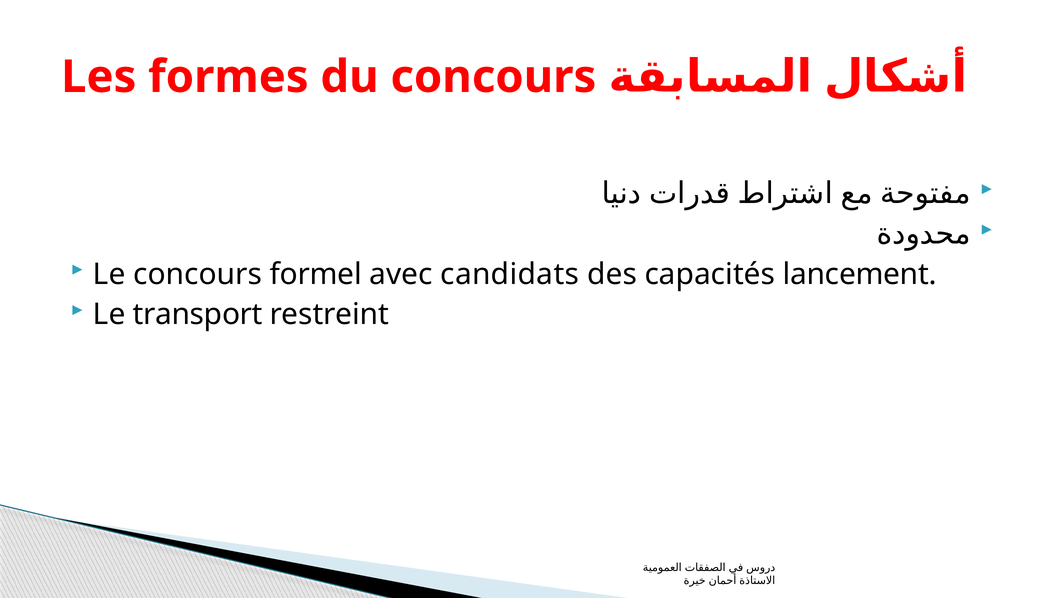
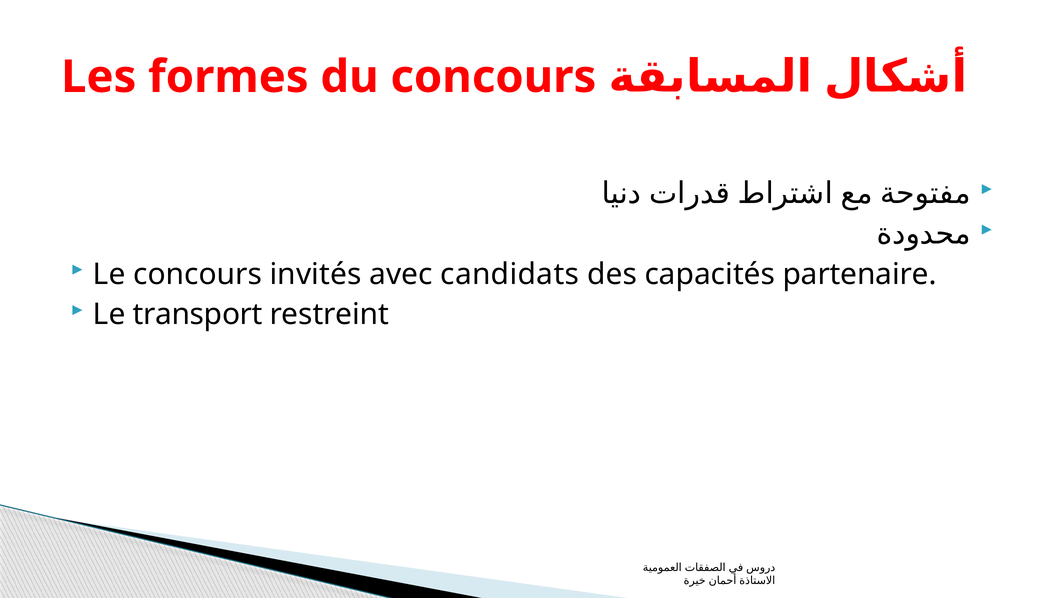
formel: formel -> invités
lancement: lancement -> partenaire
